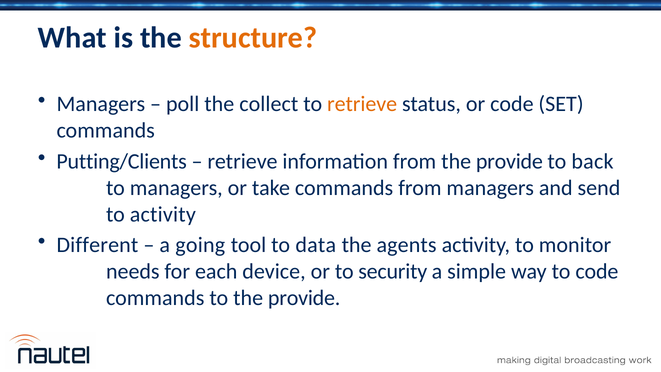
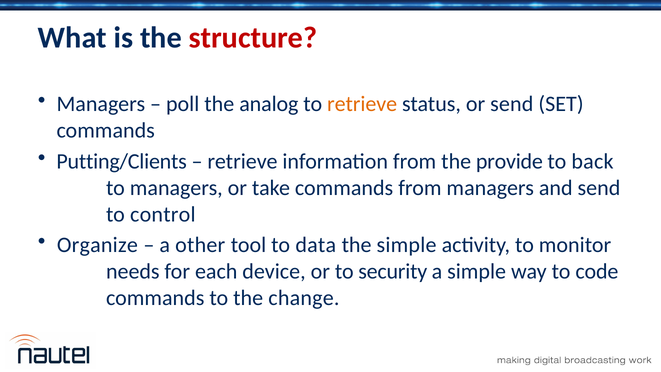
structure colour: orange -> red
collect: collect -> analog
or code: code -> send
to activity: activity -> control
Different: Different -> Organize
going: going -> other
the agents: agents -> simple
to the provide: provide -> change
